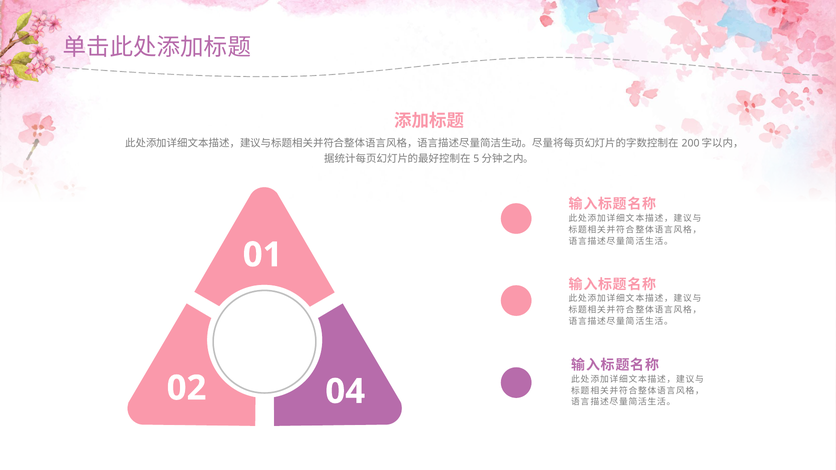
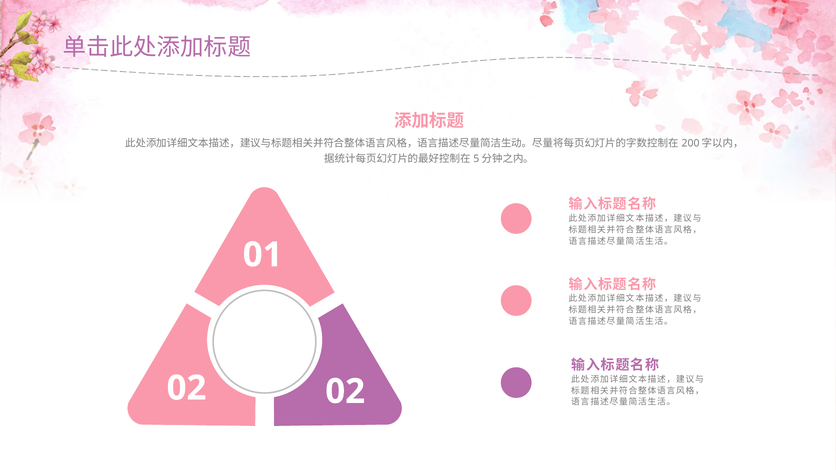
02 04: 04 -> 02
